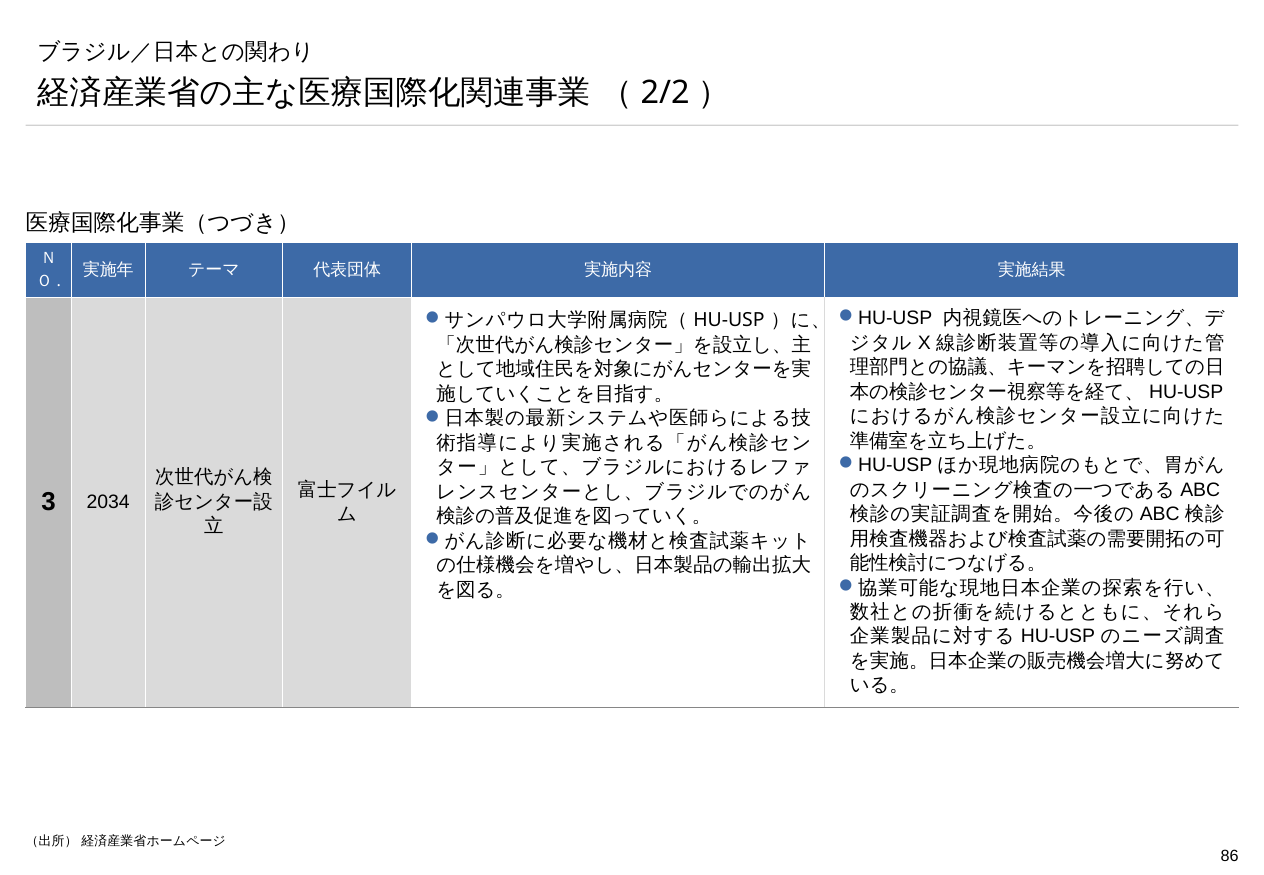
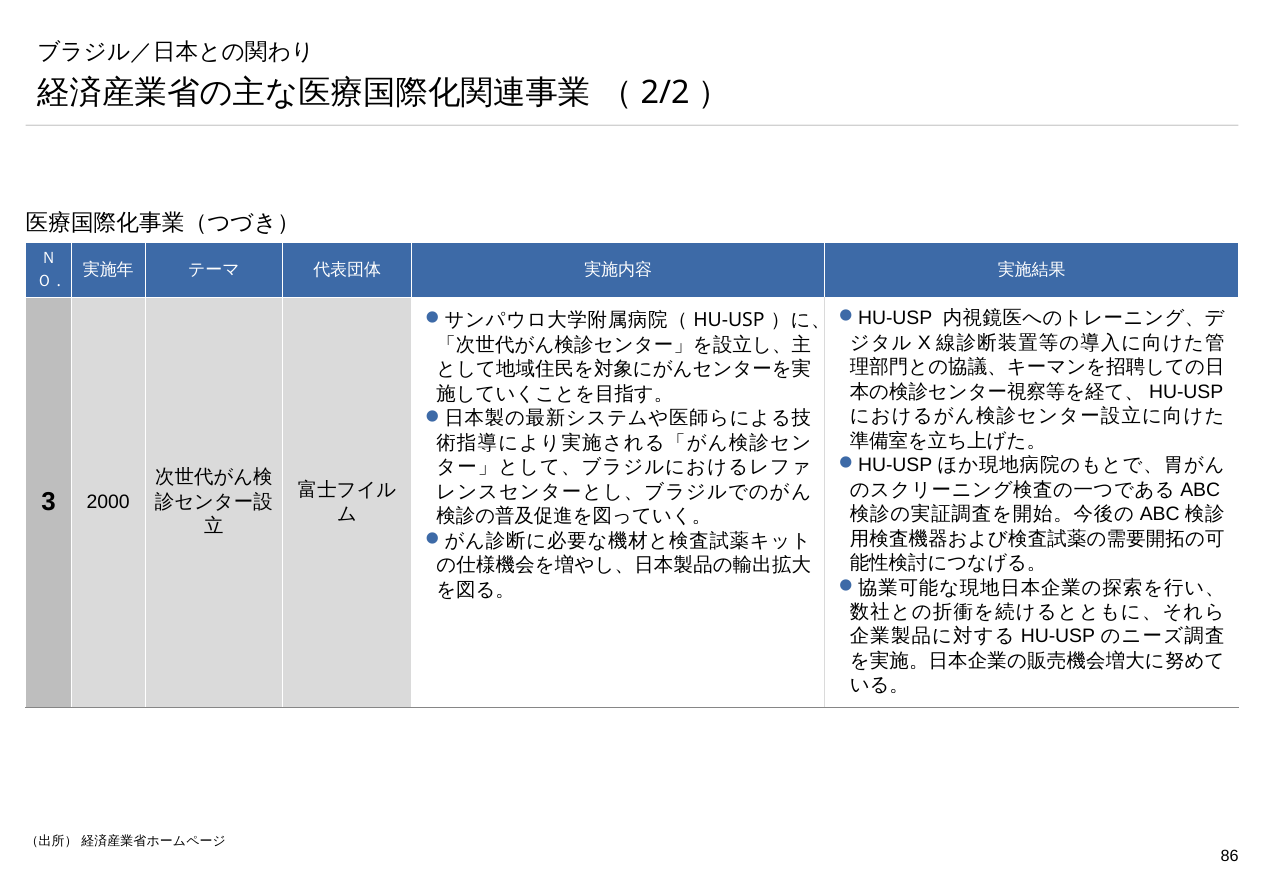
2034: 2034 -> 2000
